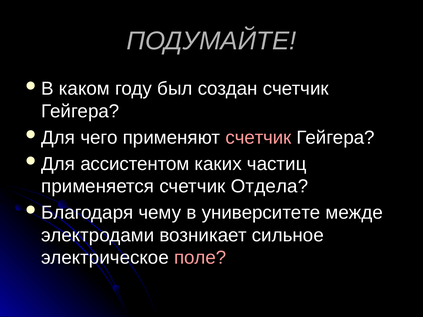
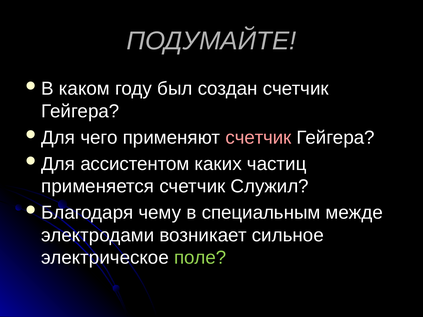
Отдела: Отдела -> Служил
университете: университете -> специальным
поле colour: pink -> light green
